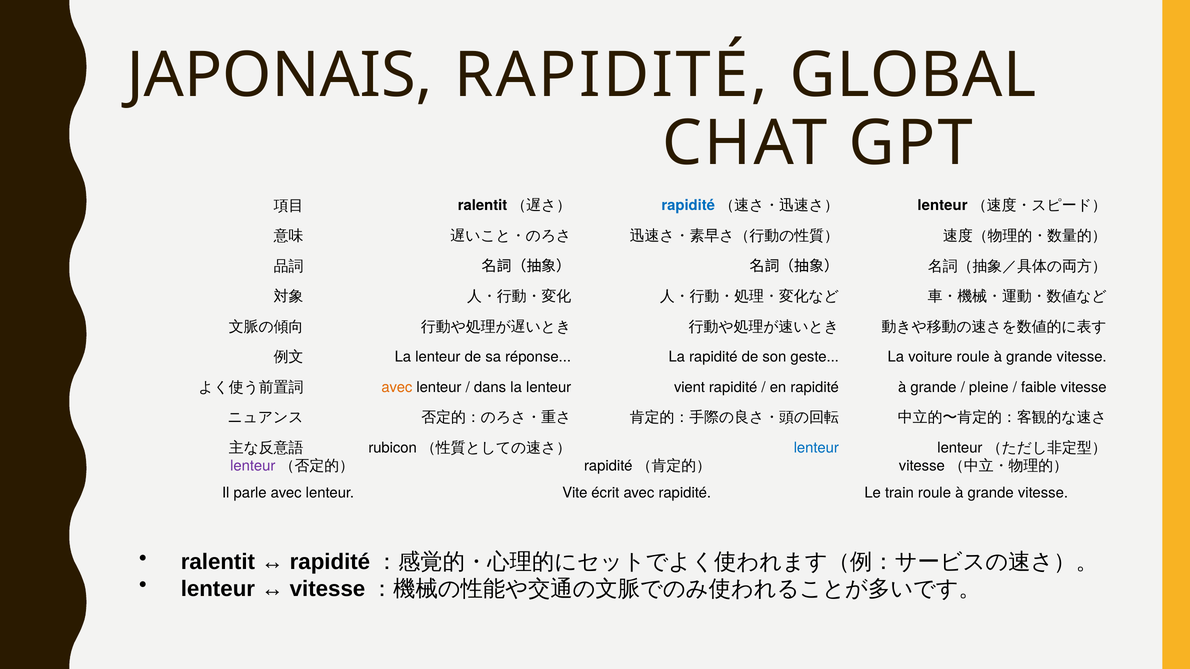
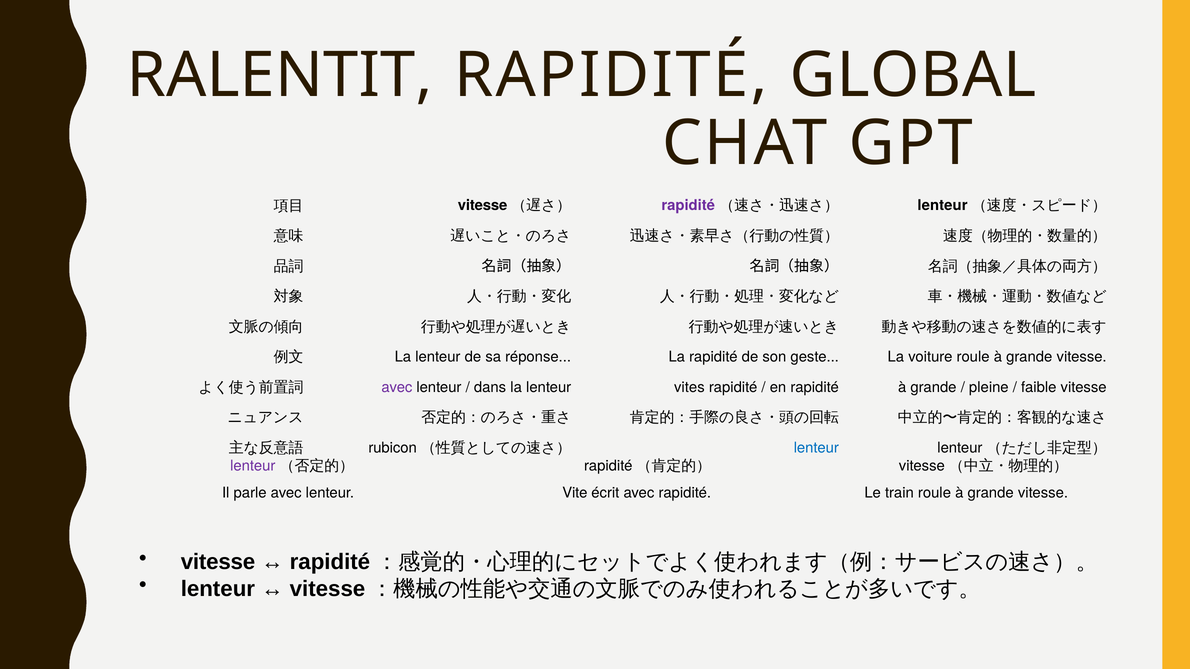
JAPONAIS: JAPONAIS -> RALENTIT
ralentit at (483, 206): ralentit -> vitesse
rapidité at (688, 206) colour: blue -> purple
avec at (397, 387) colour: orange -> purple
vient: vient -> vites
ralentit at (218, 562): ralentit -> vitesse
